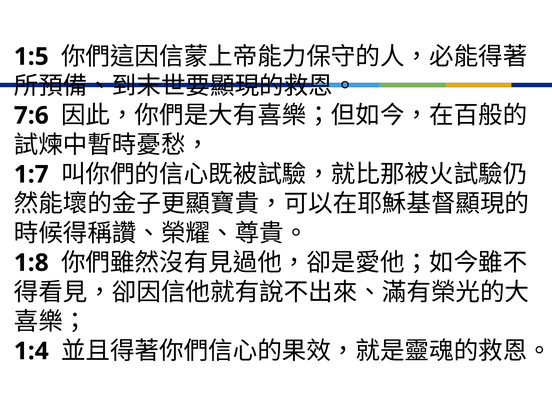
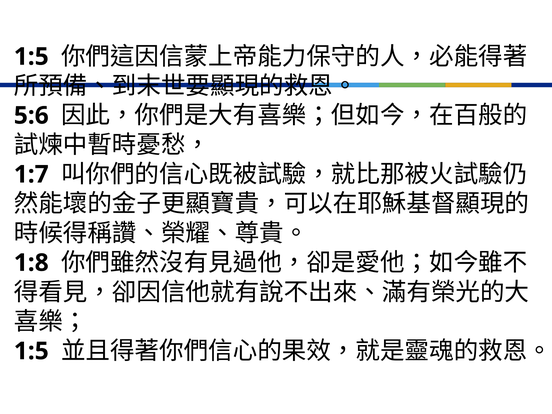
7:6: 7:6 -> 5:6
1:4 at (31, 351): 1:4 -> 1:5
